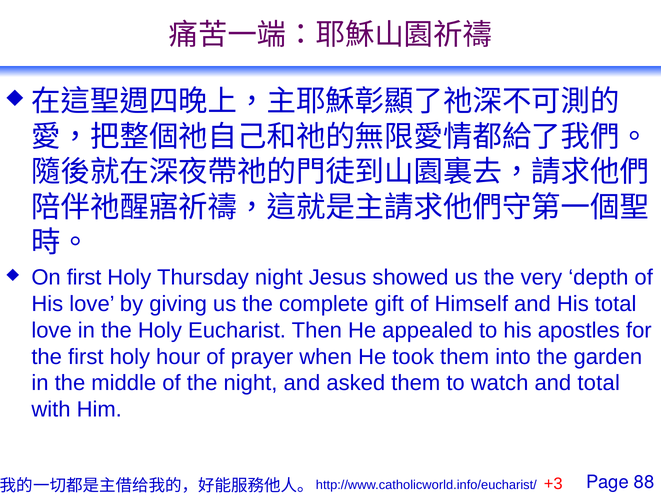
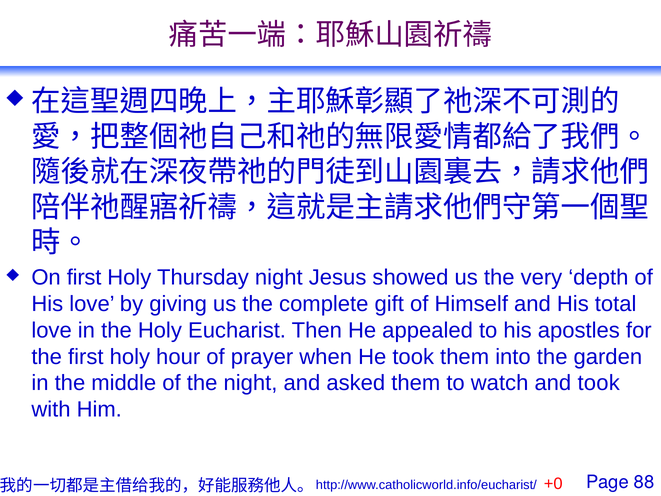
and total: total -> took
+3: +3 -> +0
